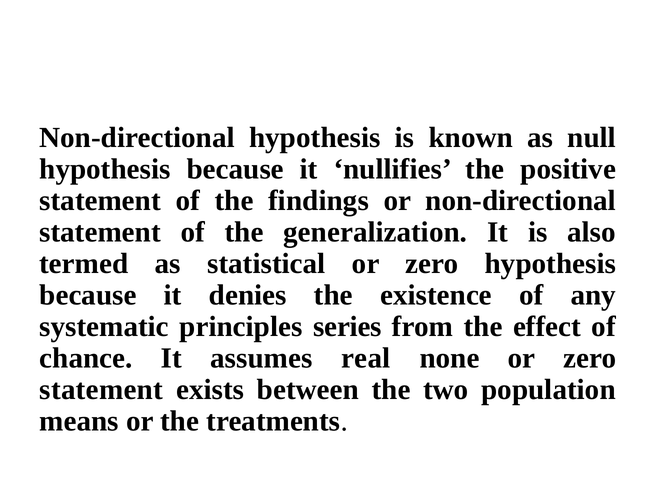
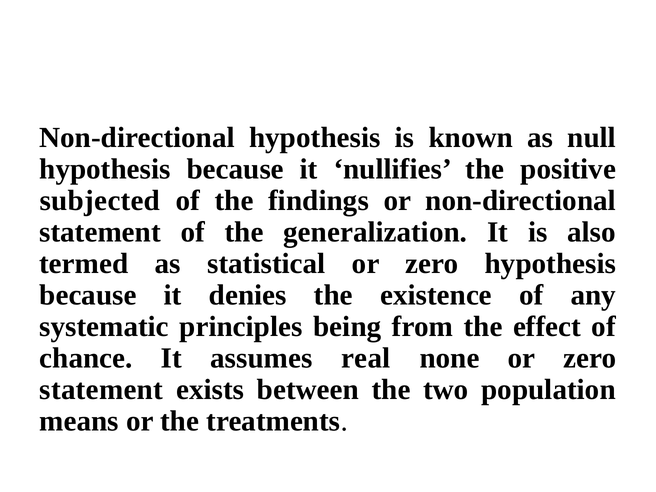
statement at (100, 201): statement -> subjected
series: series -> being
